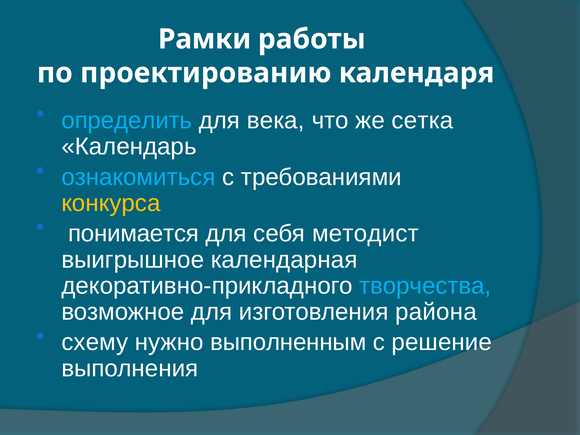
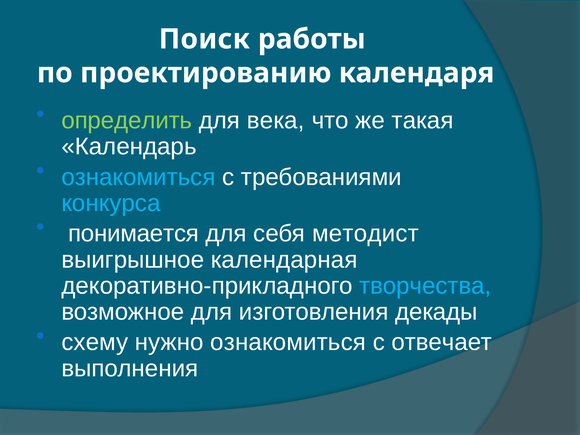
Рамки: Рамки -> Поиск
определить colour: light blue -> light green
сетка: сетка -> такая
конкурса colour: yellow -> light blue
района: района -> декады
нужно выполненным: выполненным -> ознакомиться
решение: решение -> отвечает
